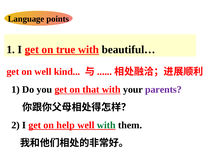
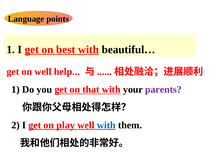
true: true -> best
kind: kind -> help
help: help -> play
with at (106, 125) colour: green -> blue
